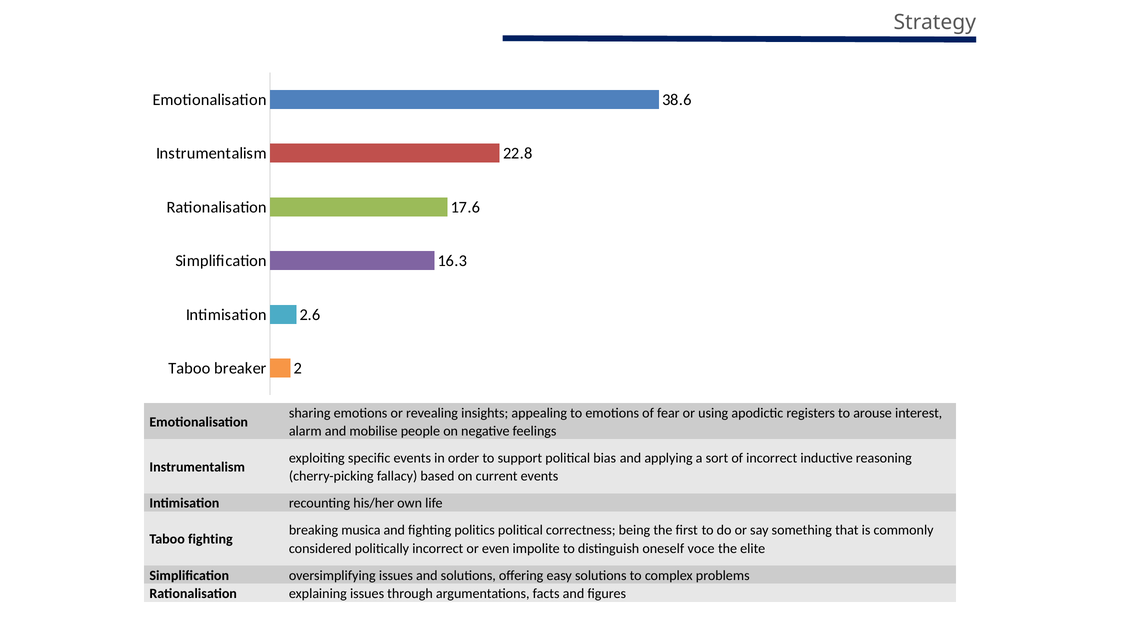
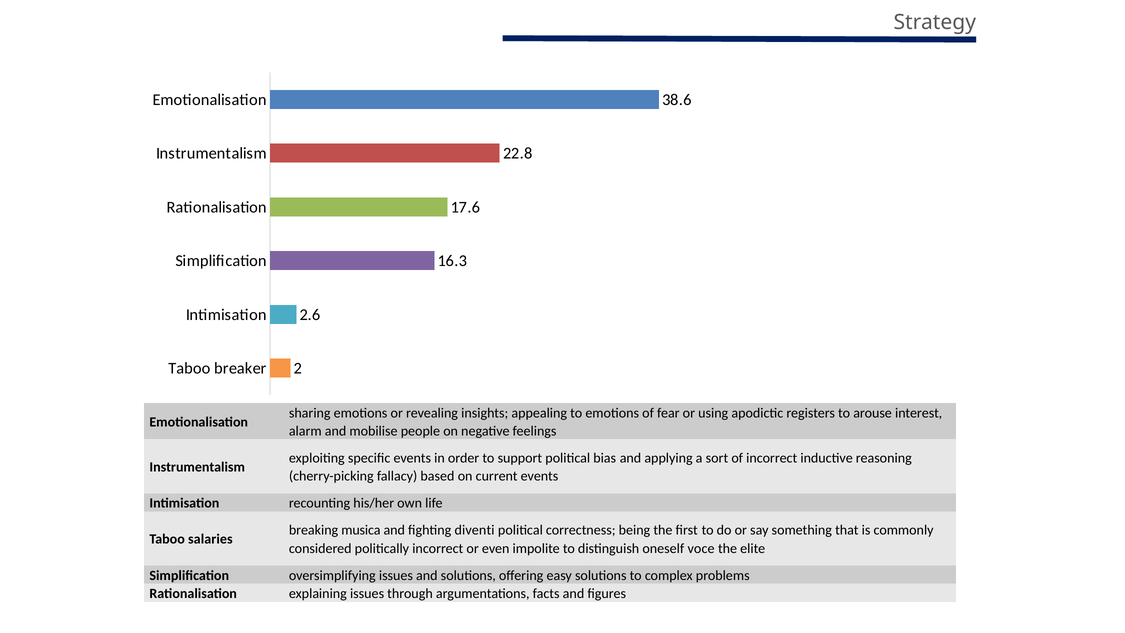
politics: politics -> diventi
Taboo fighting: fighting -> salaries
